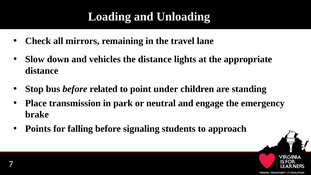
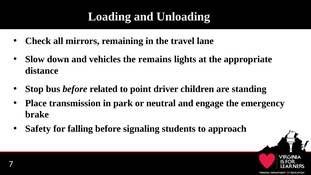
the distance: distance -> remains
under: under -> driver
Points: Points -> Safety
